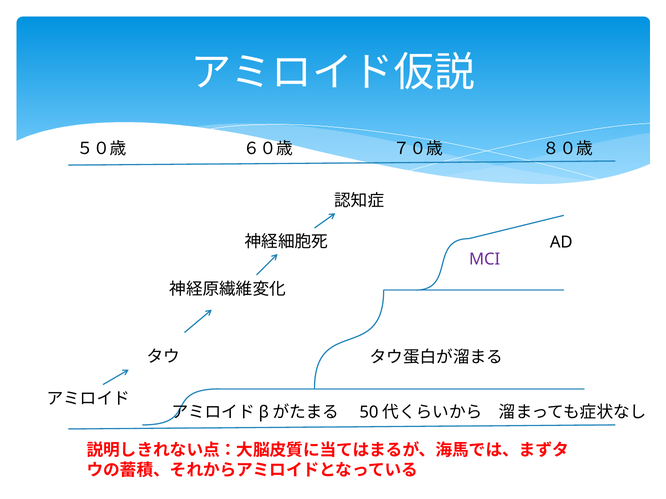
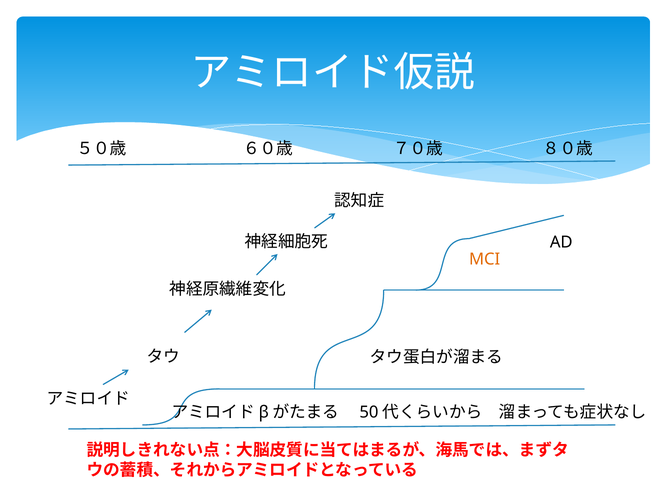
MCI colour: purple -> orange
